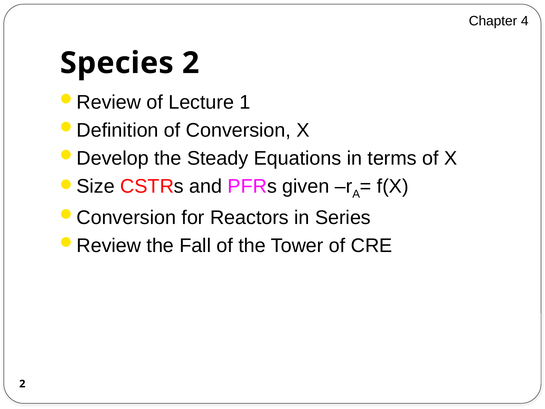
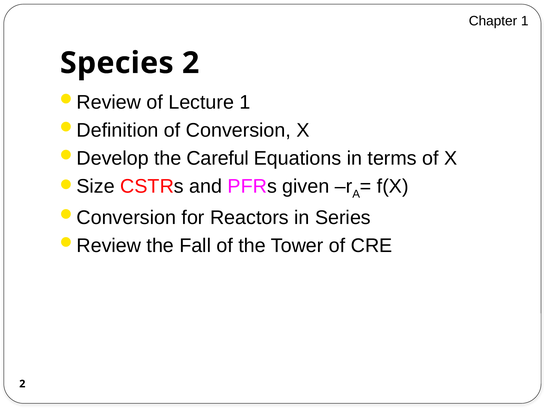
Chapter 4: 4 -> 1
Steady: Steady -> Careful
